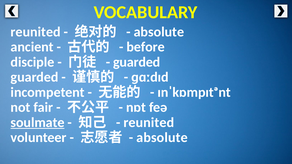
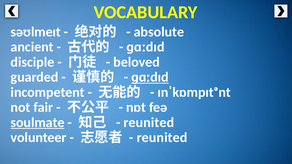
reunited at (36, 32): reunited -> səʊlmeɪt
before at (146, 47): before -> ɡɑːdɪd
guarded at (137, 62): guarded -> beloved
ɡɑːdɪd at (150, 77) underline: none -> present
absolute at (162, 138): absolute -> reunited
